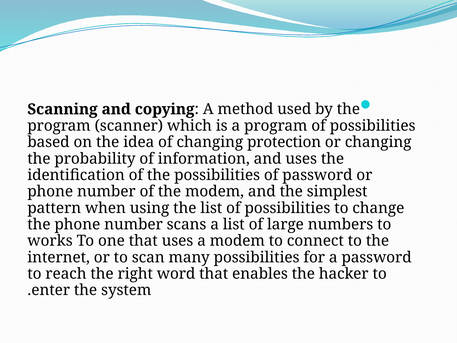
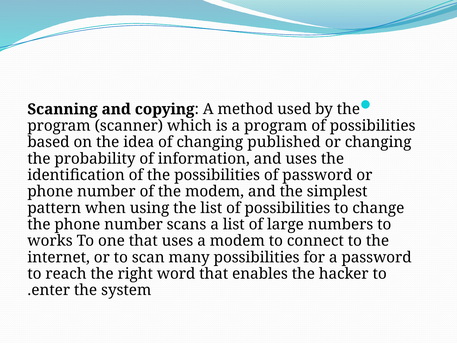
protection: protection -> published
